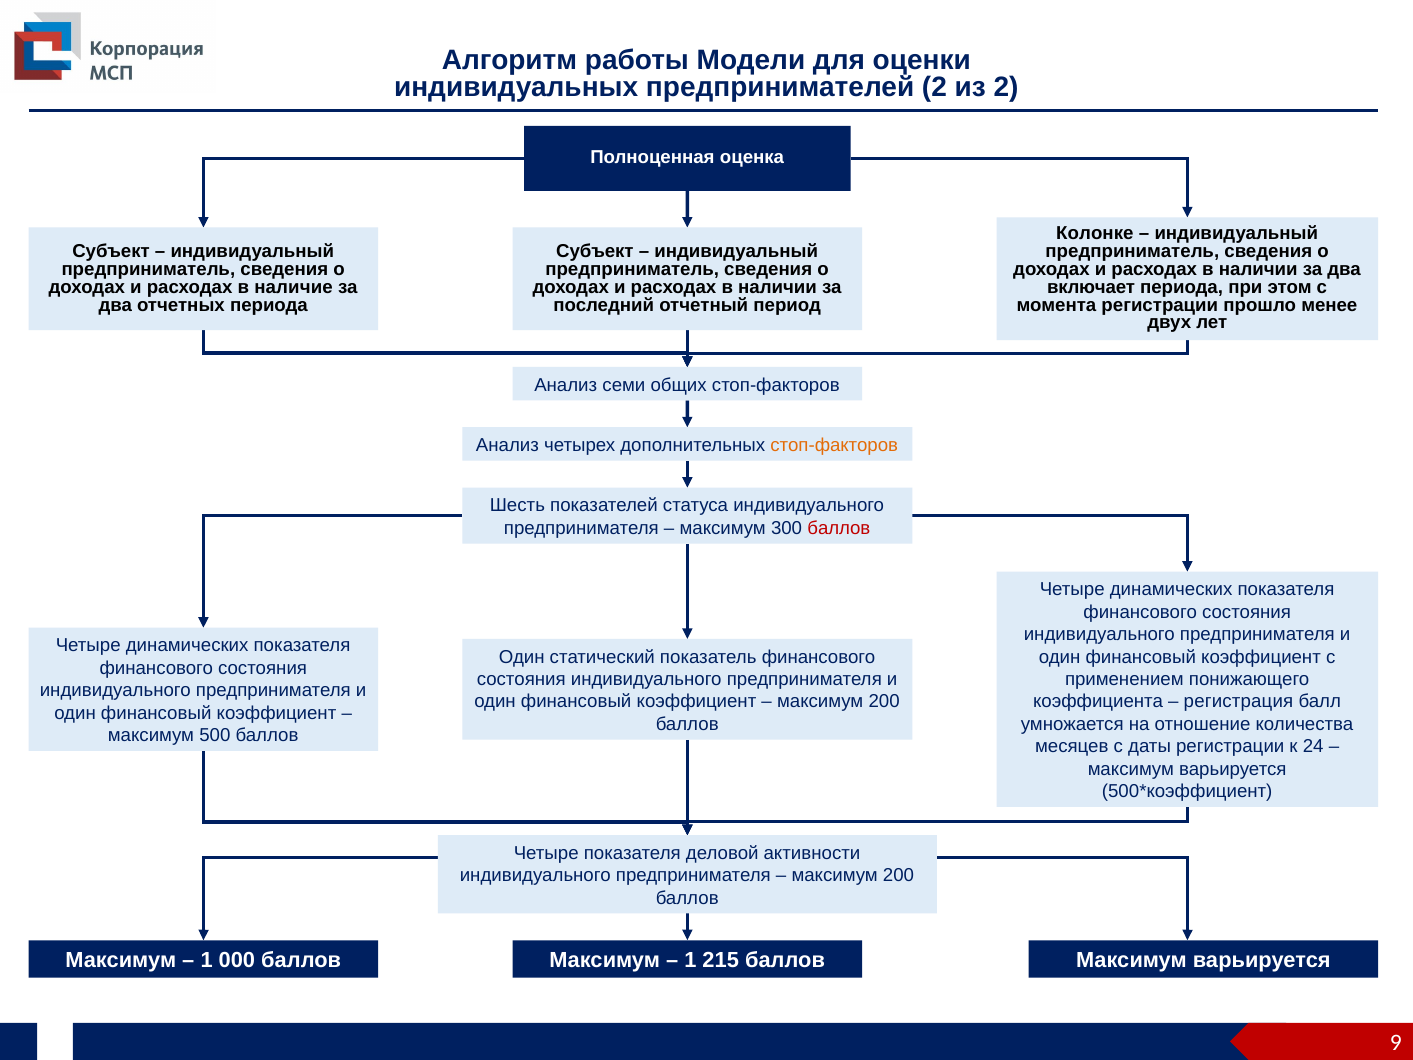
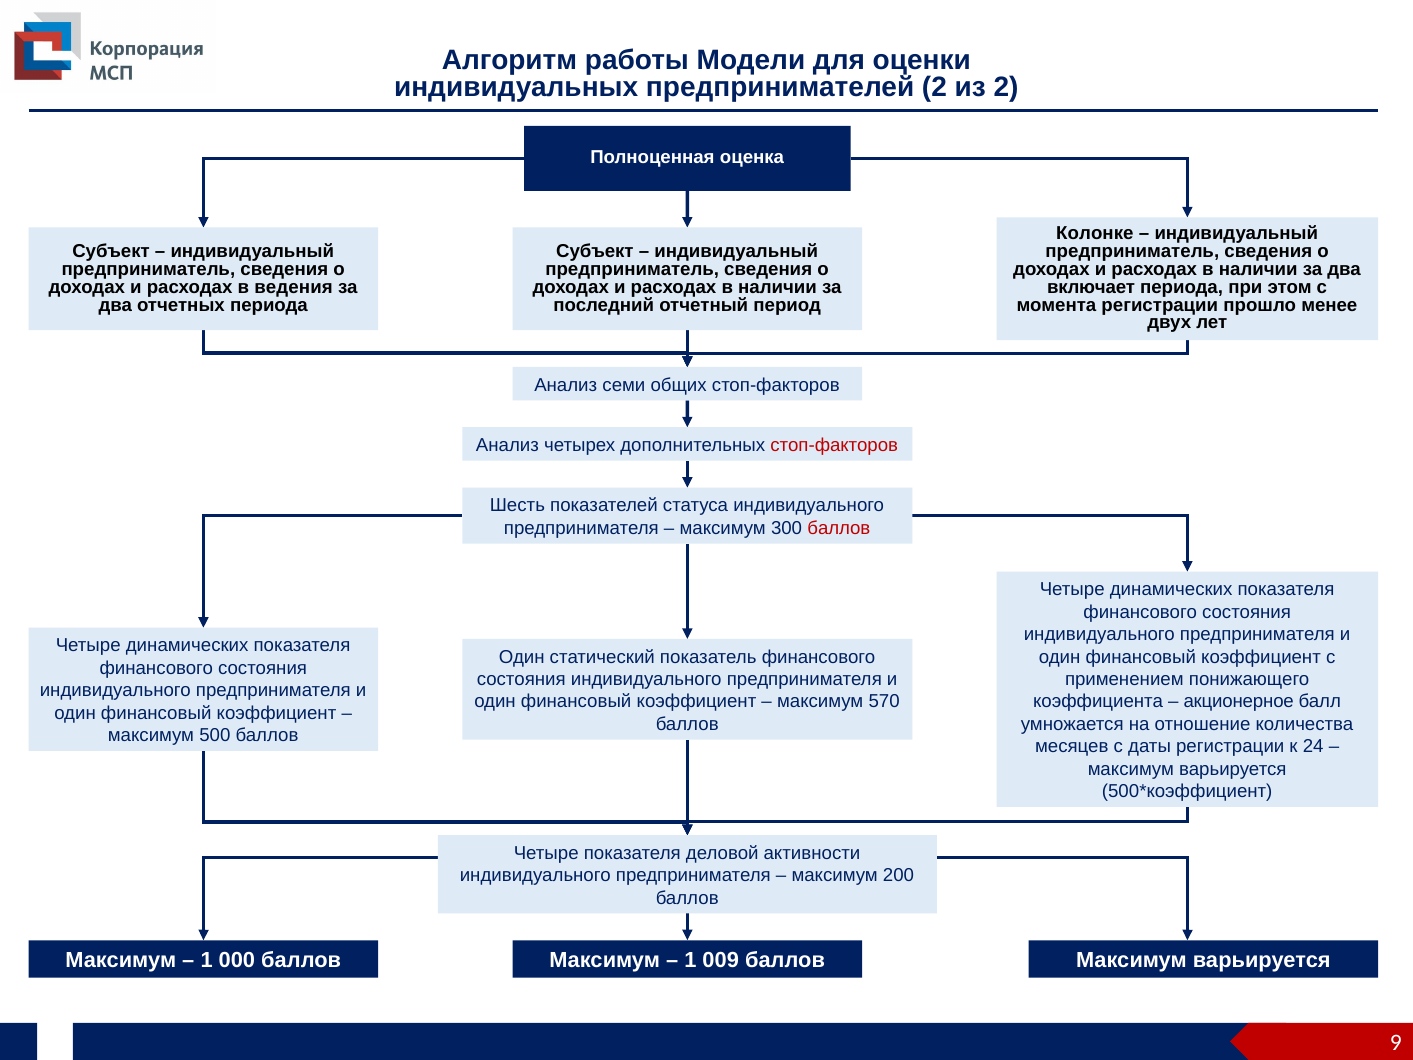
наличие: наличие -> ведения
стоп-факторов at (834, 445) colour: orange -> red
200 at (884, 702): 200 -> 570
регистрация: регистрация -> акционерное
215: 215 -> 009
